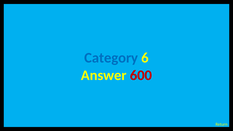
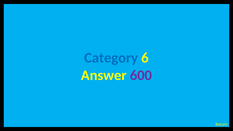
600 at (141, 75) colour: red -> purple
